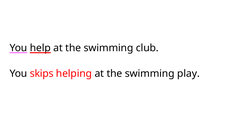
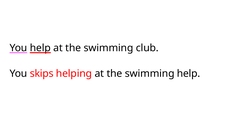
swimming play: play -> help
